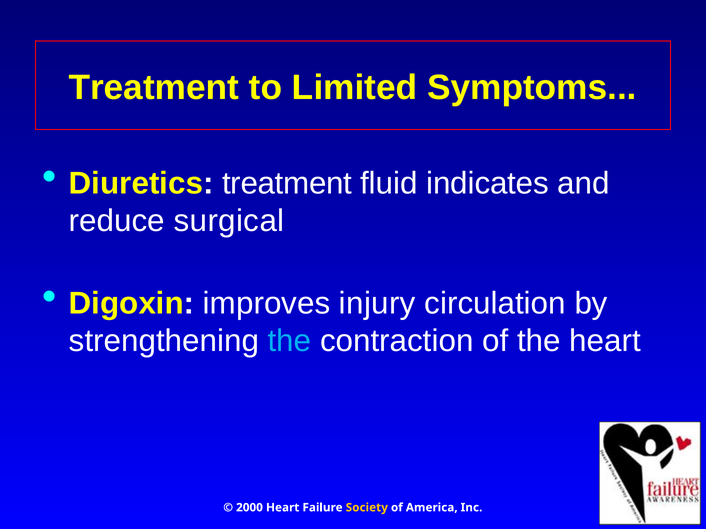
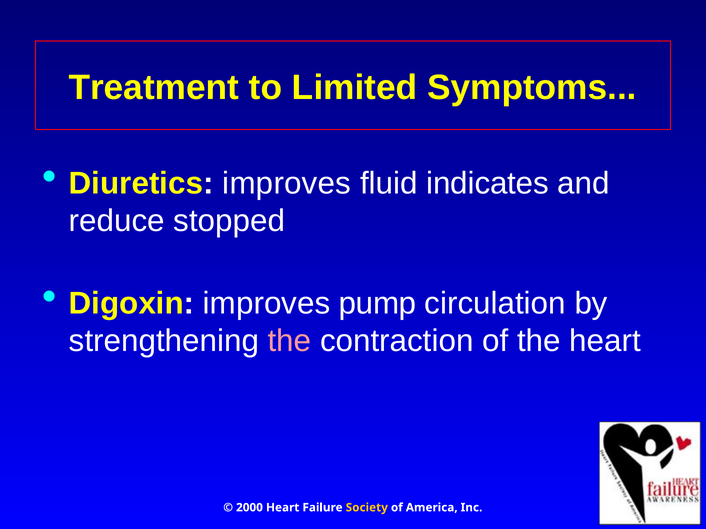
Diuretics treatment: treatment -> improves
surgical: surgical -> stopped
injury: injury -> pump
the at (290, 341) colour: light blue -> pink
